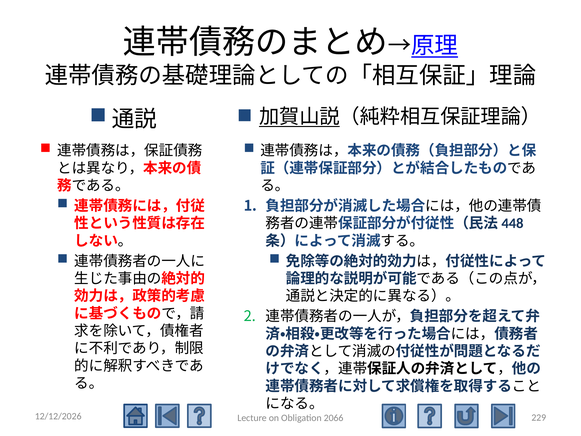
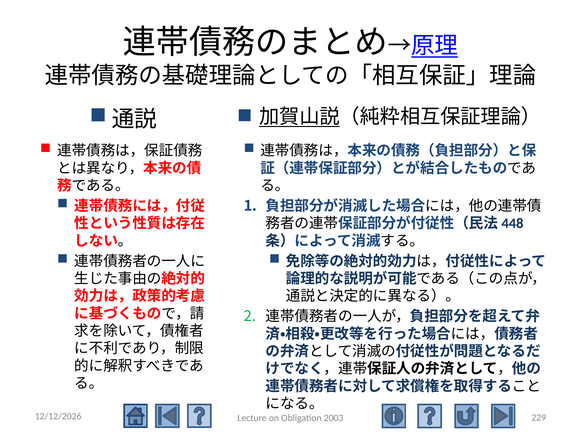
2066: 2066 -> 2003
